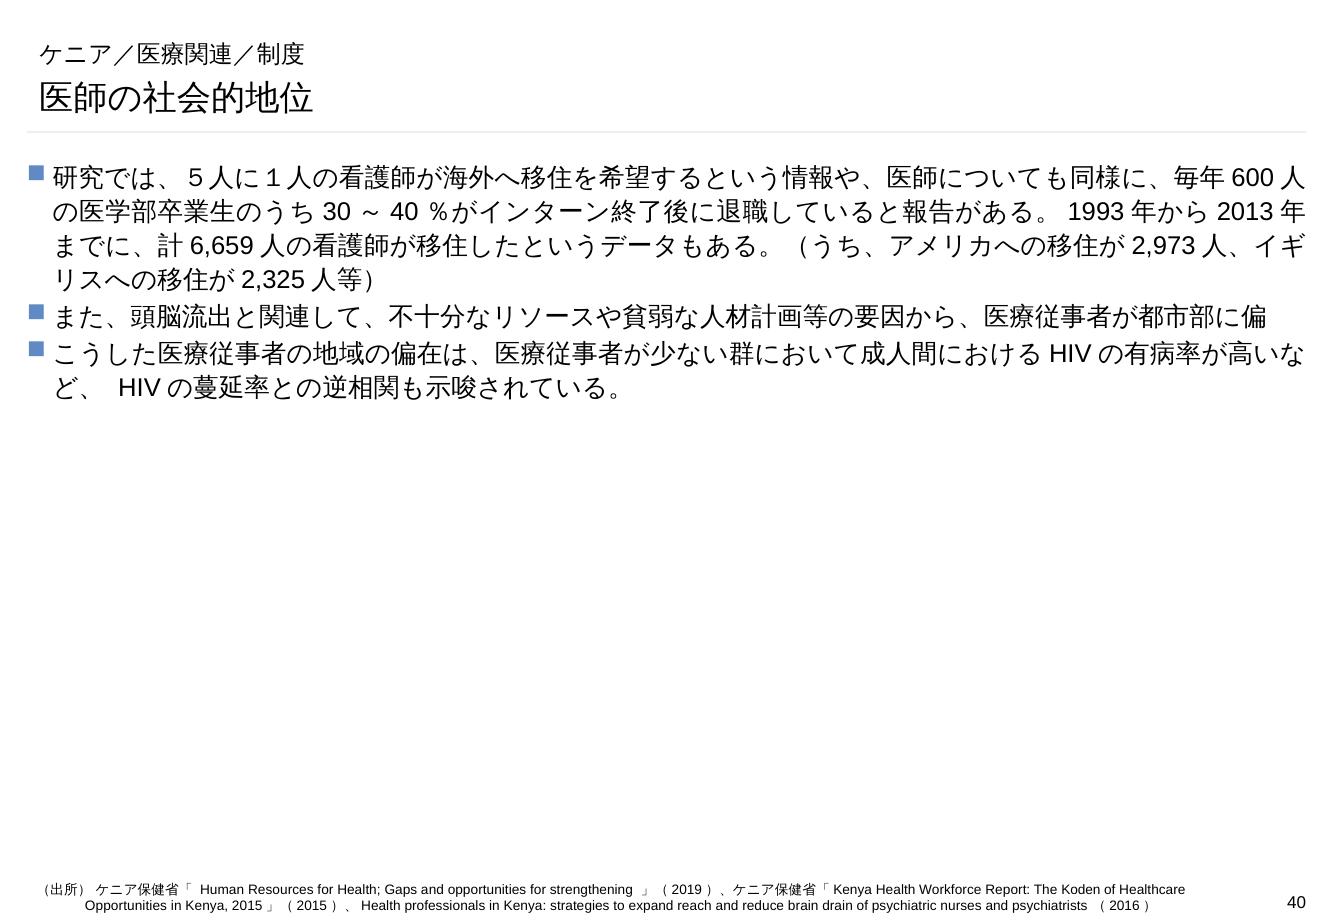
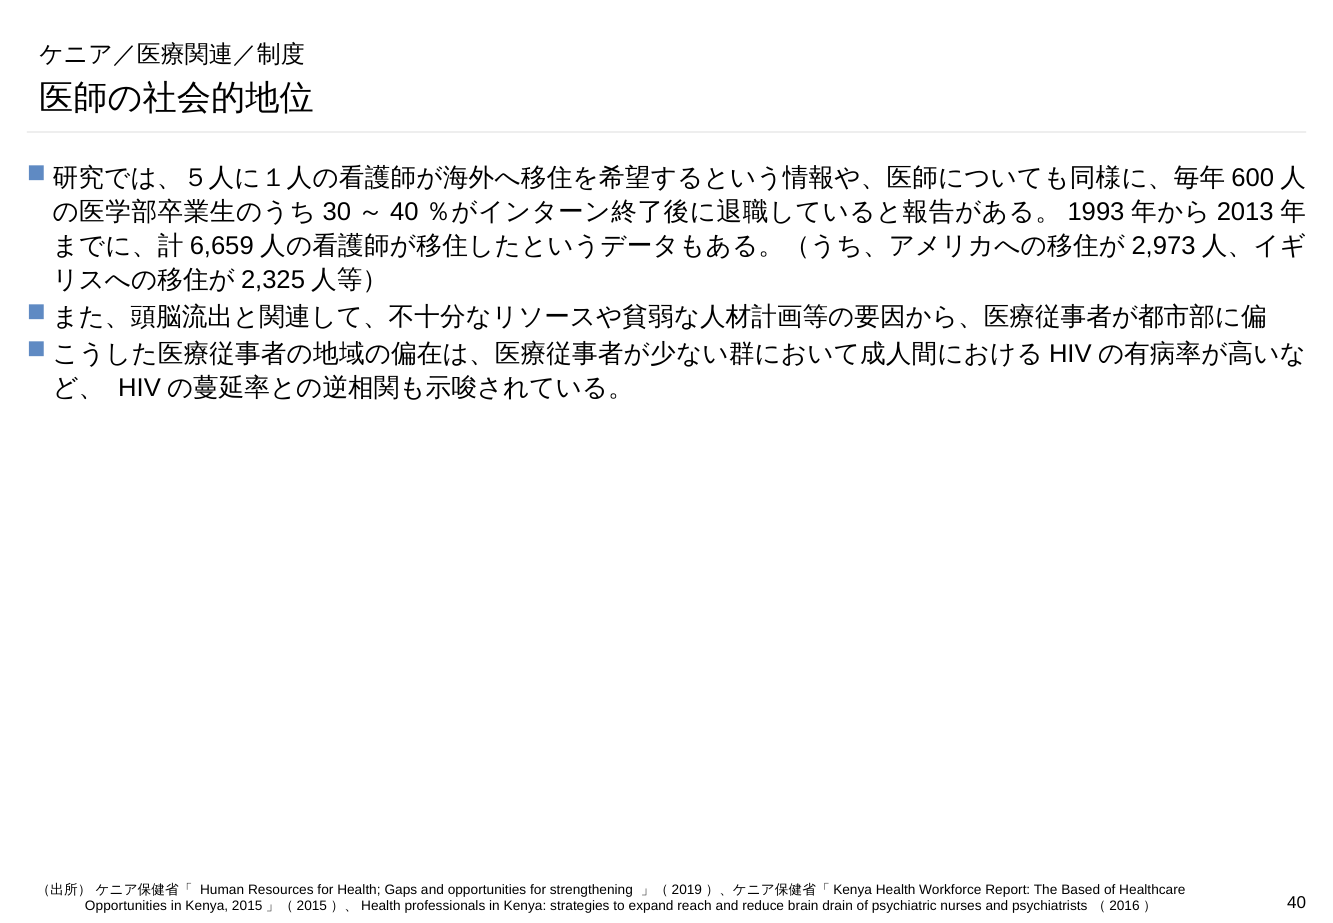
Koden: Koden -> Based
